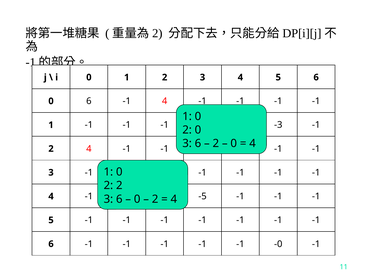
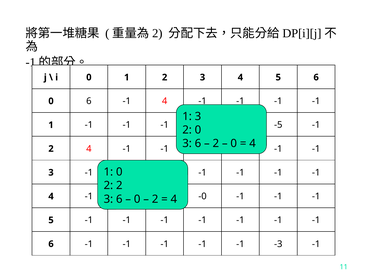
0 at (198, 117): 0 -> 3
-3: -3 -> -5
-5: -5 -> -0
-0: -0 -> -3
